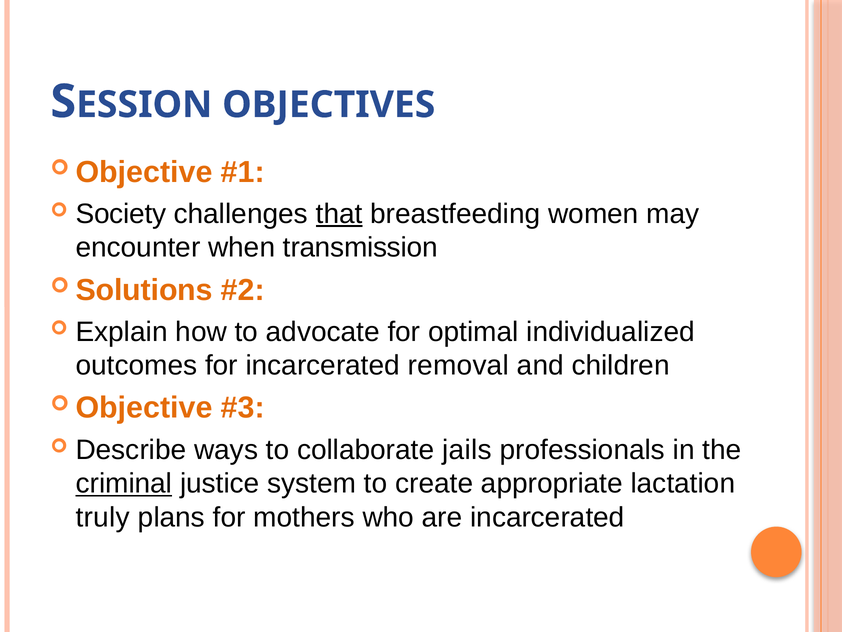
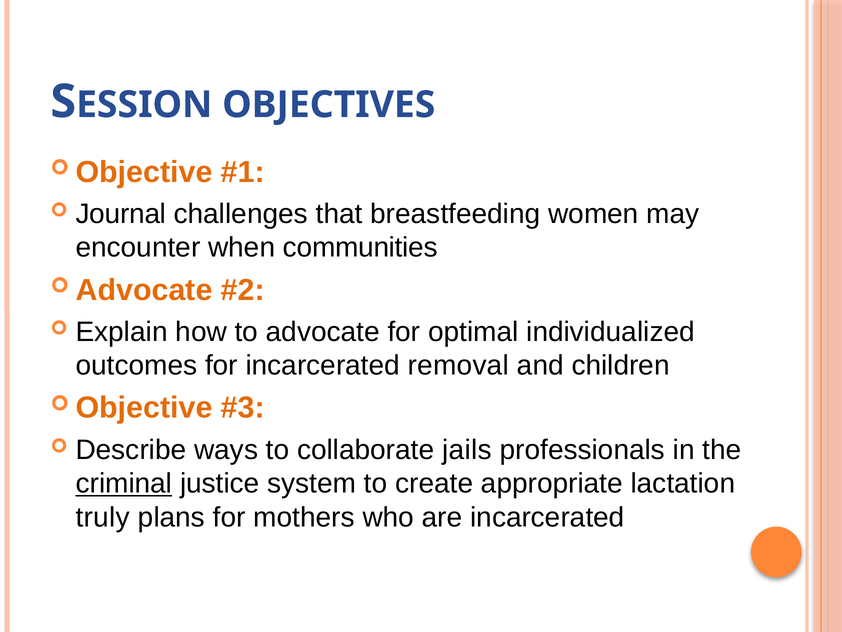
Society: Society -> Journal
that underline: present -> none
transmission: transmission -> communities
Solutions at (144, 290): Solutions -> Advocate
